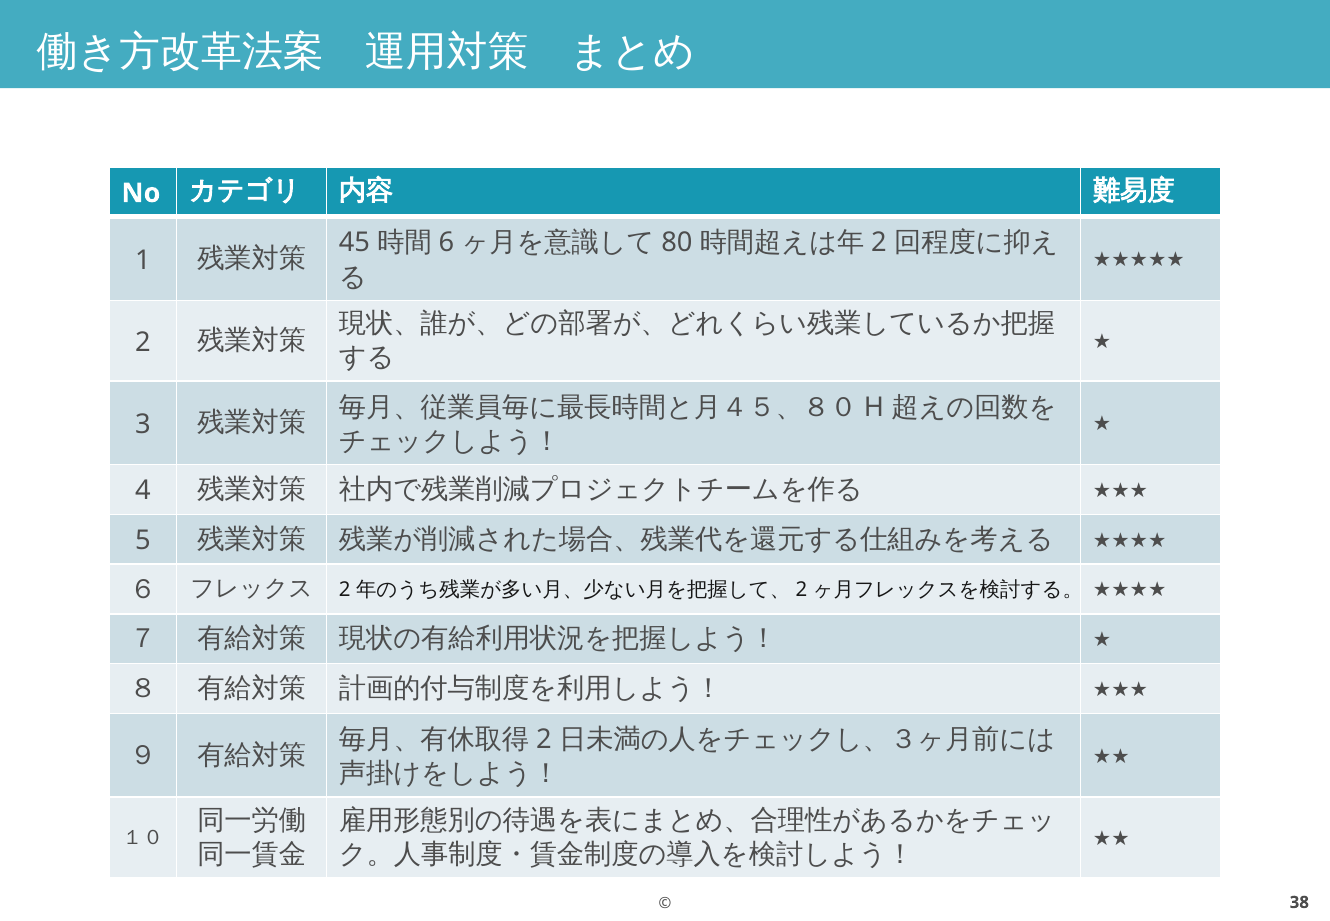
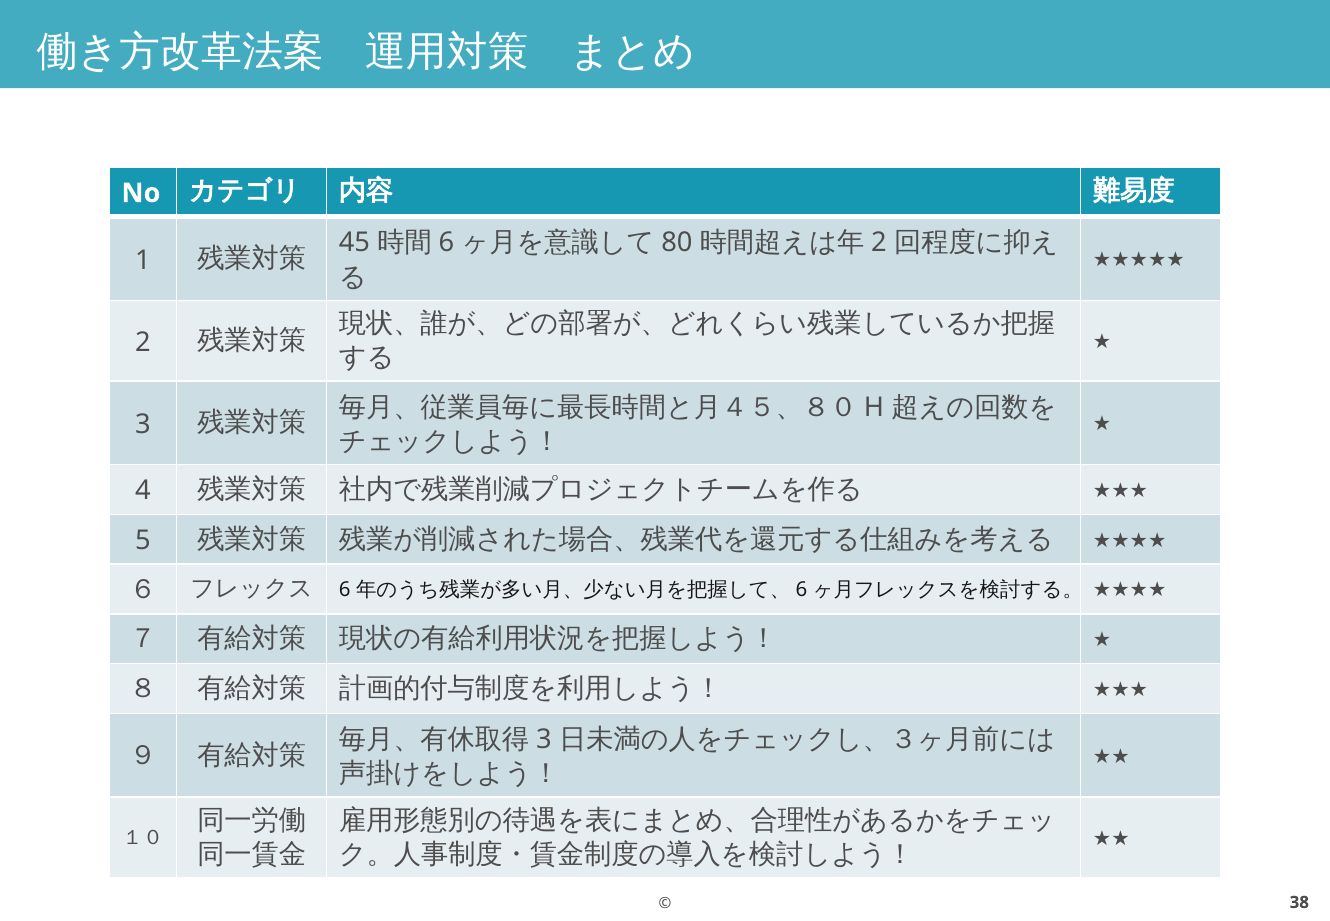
2 at (345, 590): 2 -> 6
2 at (801, 590): 2 -> 6
2 at (544, 739): 2 -> 3
